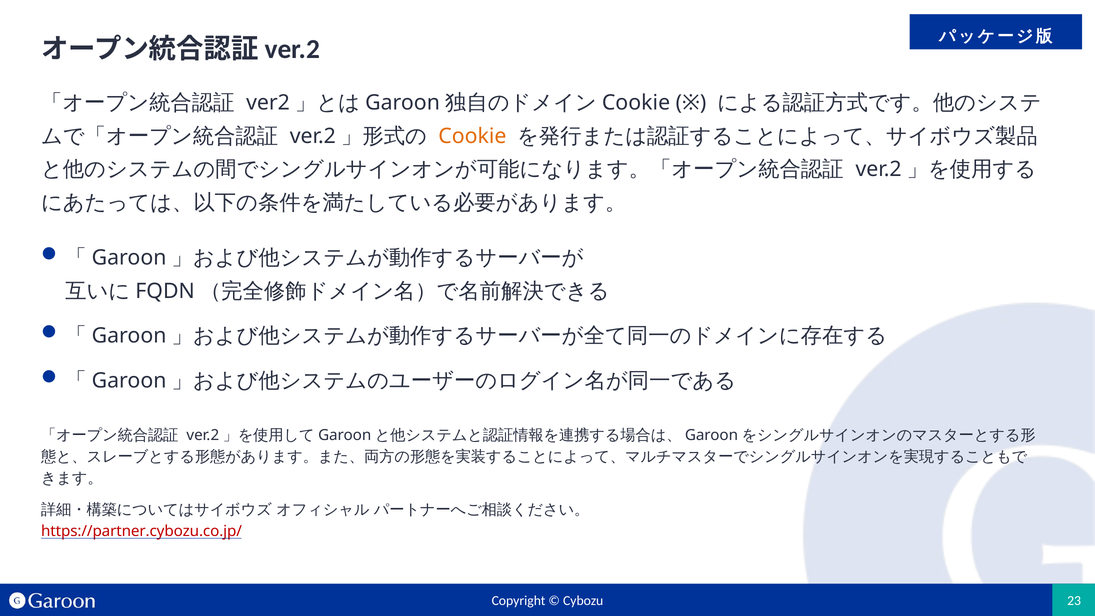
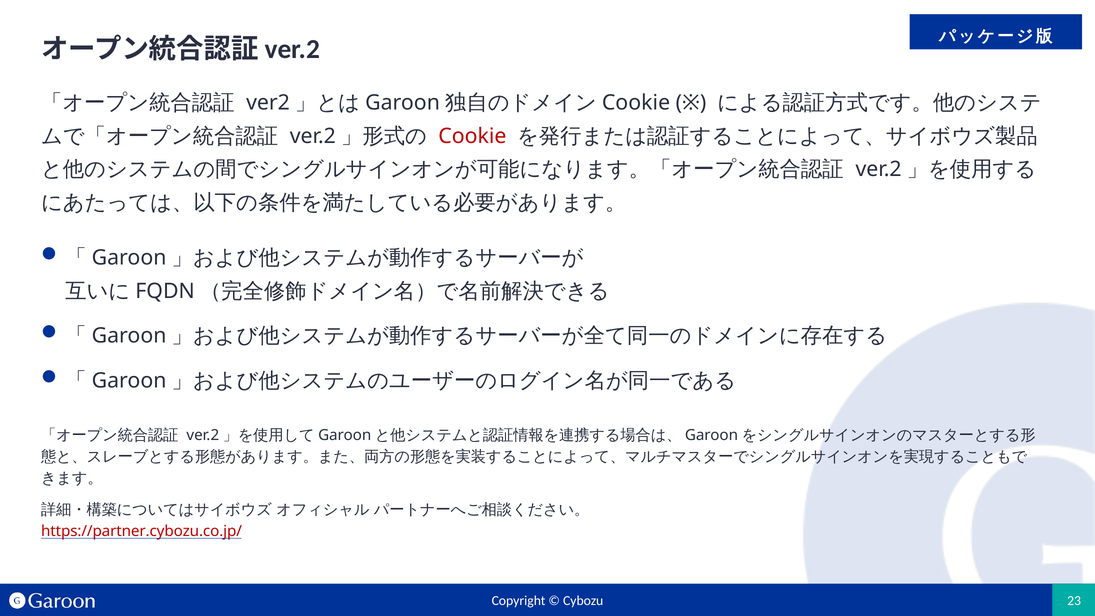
Cookie colour: orange -> red
